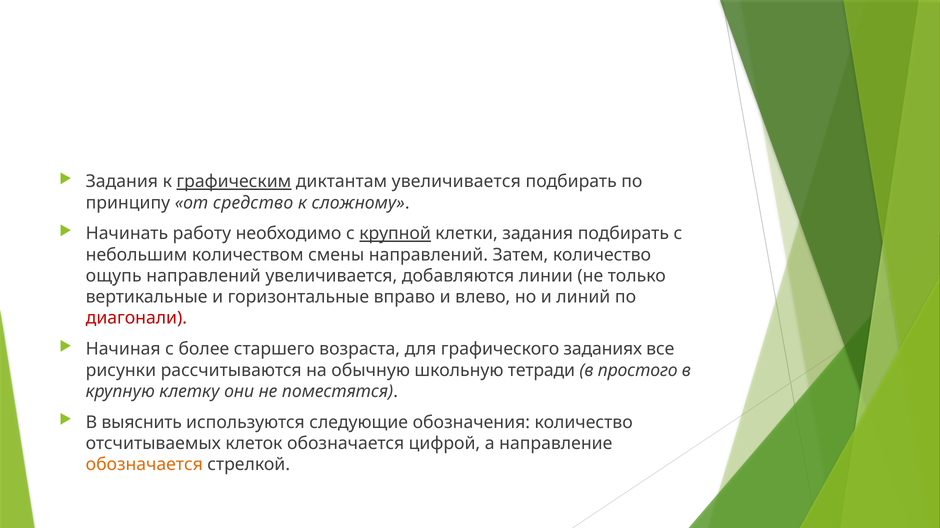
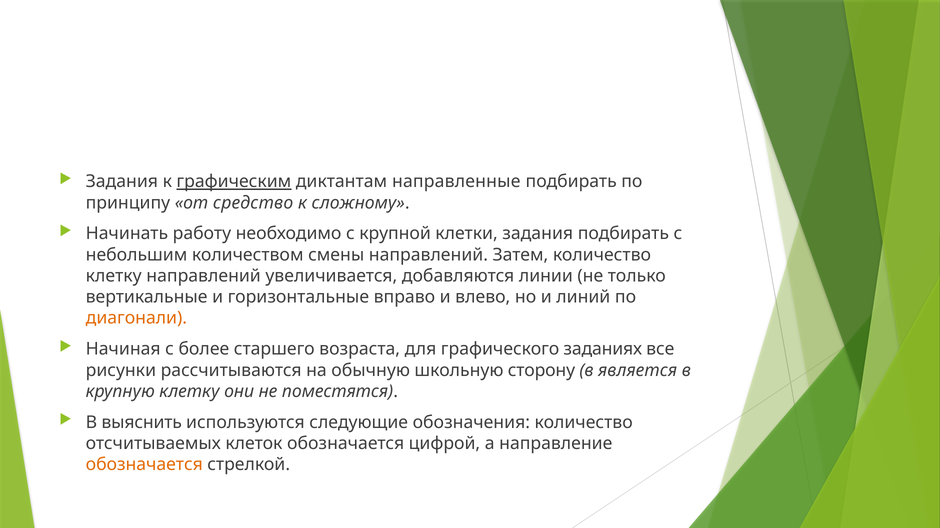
диктантам увеличивается: увеличивается -> направленные
крупной underline: present -> none
ощупь at (114, 276): ощупь -> клетку
диагонали colour: red -> orange
тетради: тетради -> сторону
простого: простого -> является
